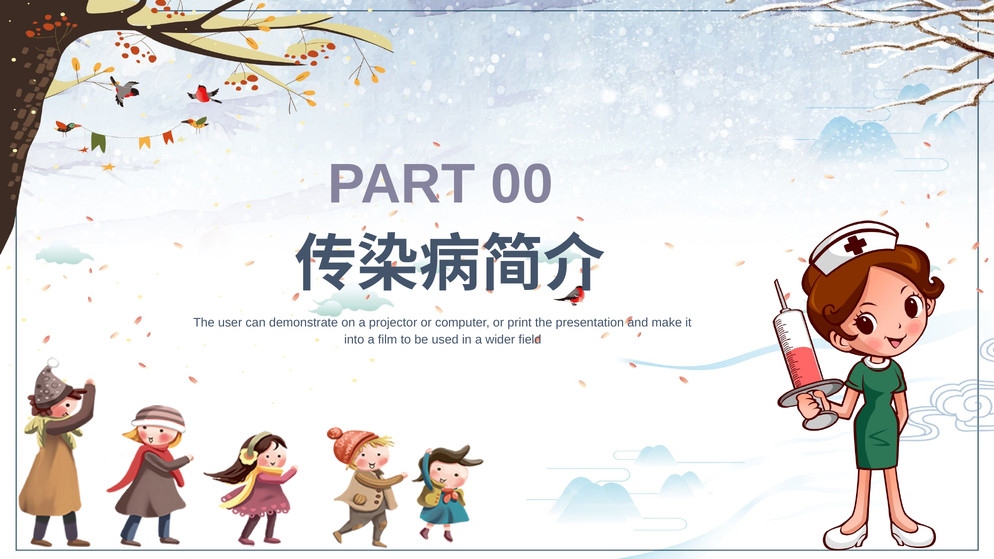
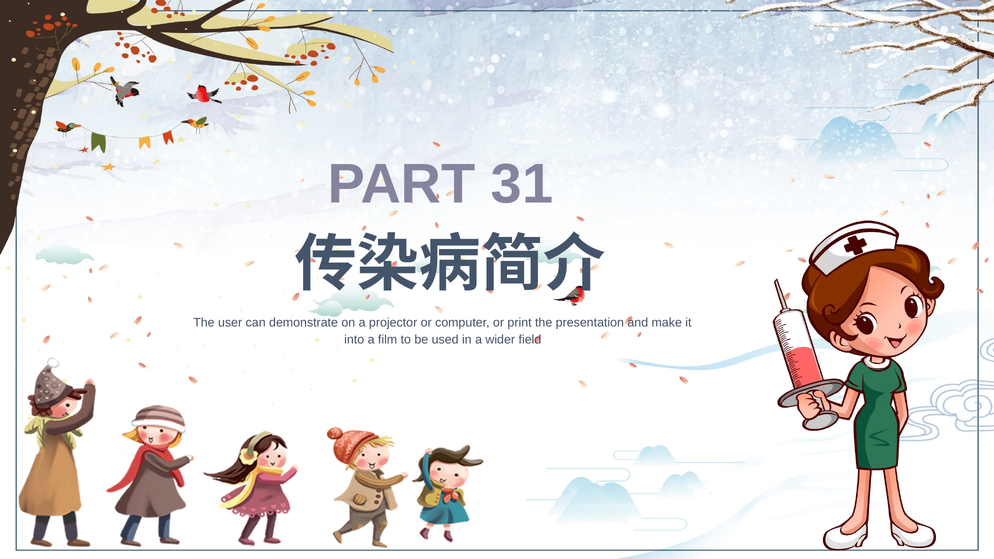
00: 00 -> 31
